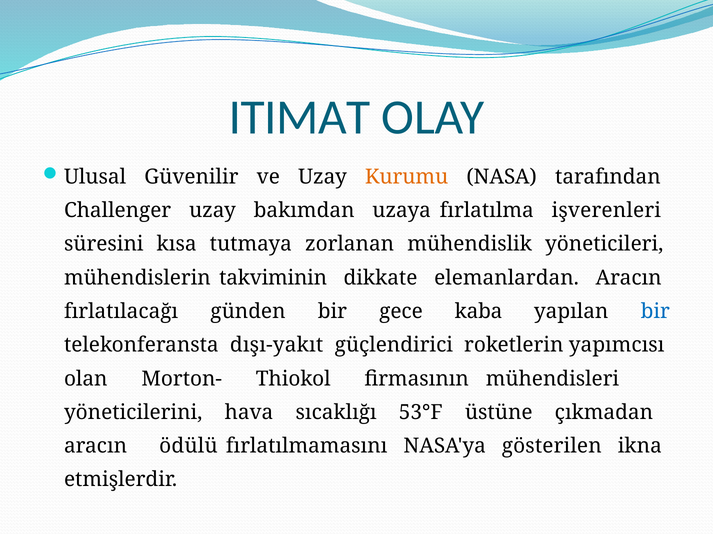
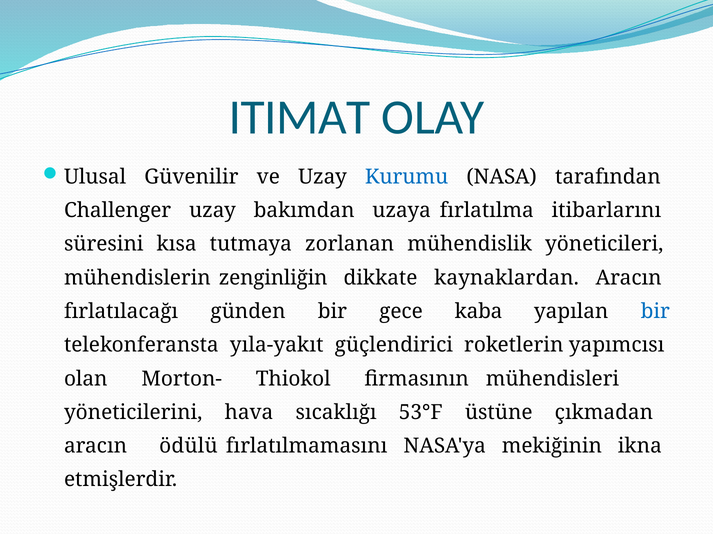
Kurumu colour: orange -> blue
işverenleri: işverenleri -> itibarlarını
takviminin: takviminin -> zenginliğin
elemanlardan: elemanlardan -> kaynaklardan
dışı-yakıt: dışı-yakıt -> yıla-yakıt
gösterilen: gösterilen -> mekiğinin
